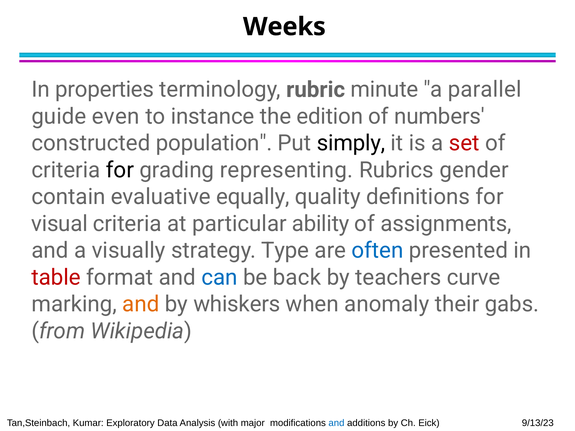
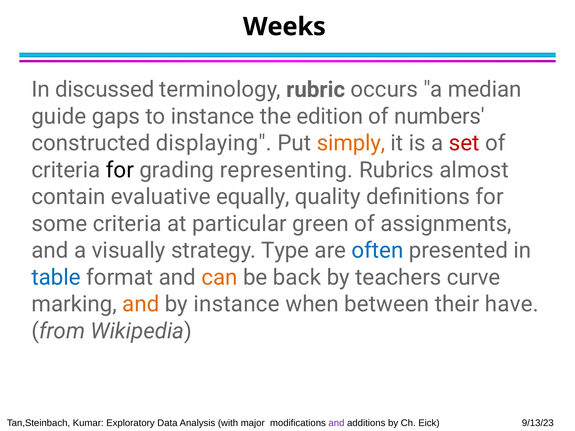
properties: properties -> discussed
minute: minute -> occurs
parallel: parallel -> median
even: even -> gaps
population: population -> displaying
simply colour: black -> orange
gender: gender -> almost
visual: visual -> some
ability: ability -> green
table colour: red -> blue
can colour: blue -> orange
by whiskers: whiskers -> instance
anomaly: anomaly -> between
gabs: gabs -> have
and at (336, 423) colour: blue -> purple
